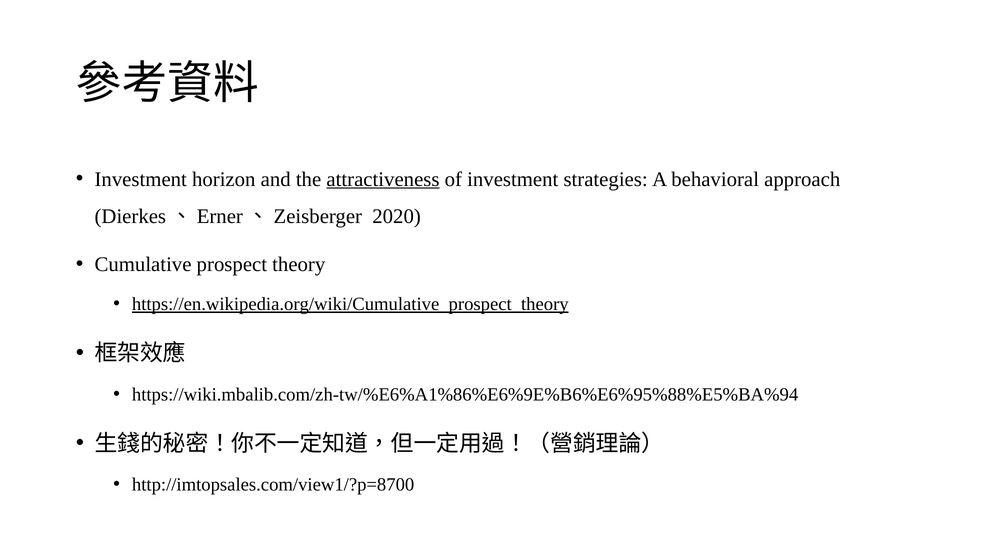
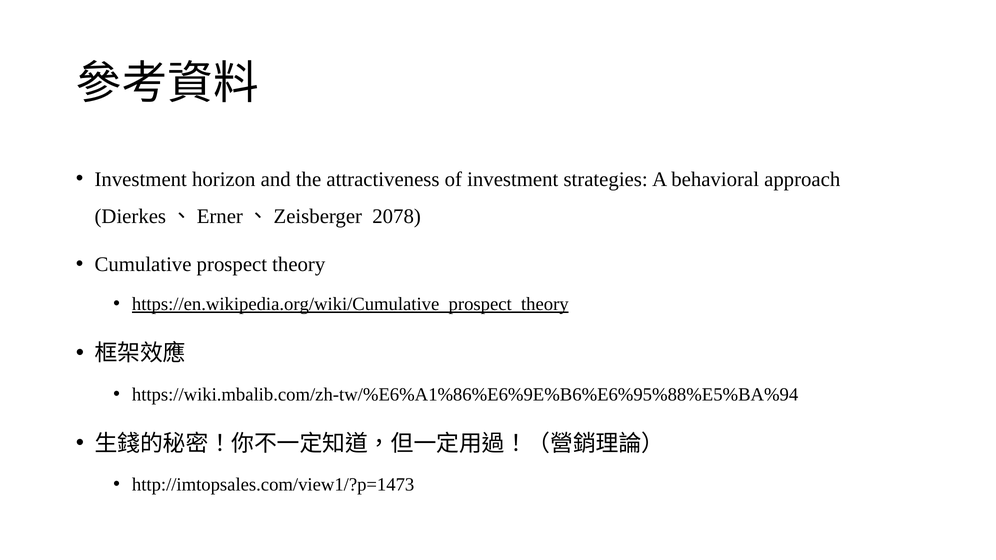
attractiveness underline: present -> none
2020: 2020 -> 2078
http://imtopsales.com/view1/?p=8700: http://imtopsales.com/view1/?p=8700 -> http://imtopsales.com/view1/?p=1473
